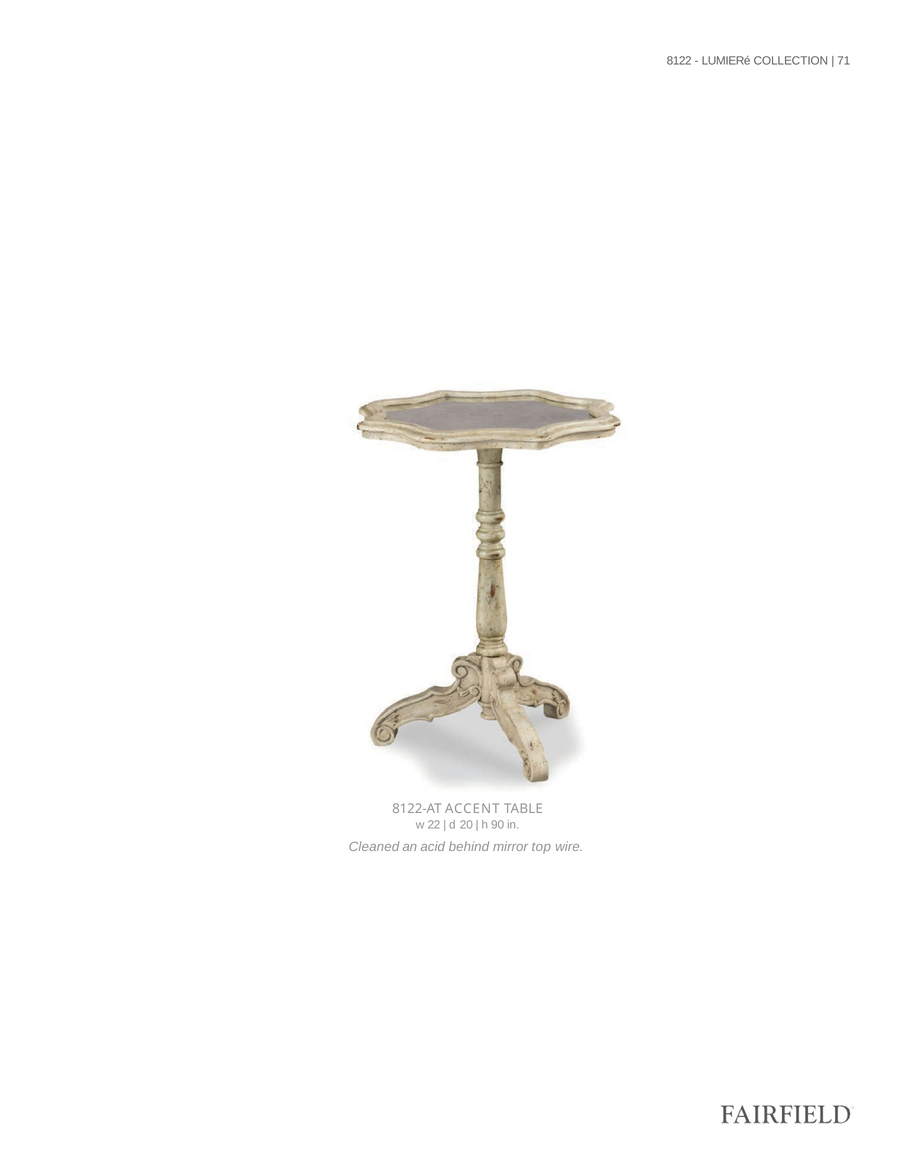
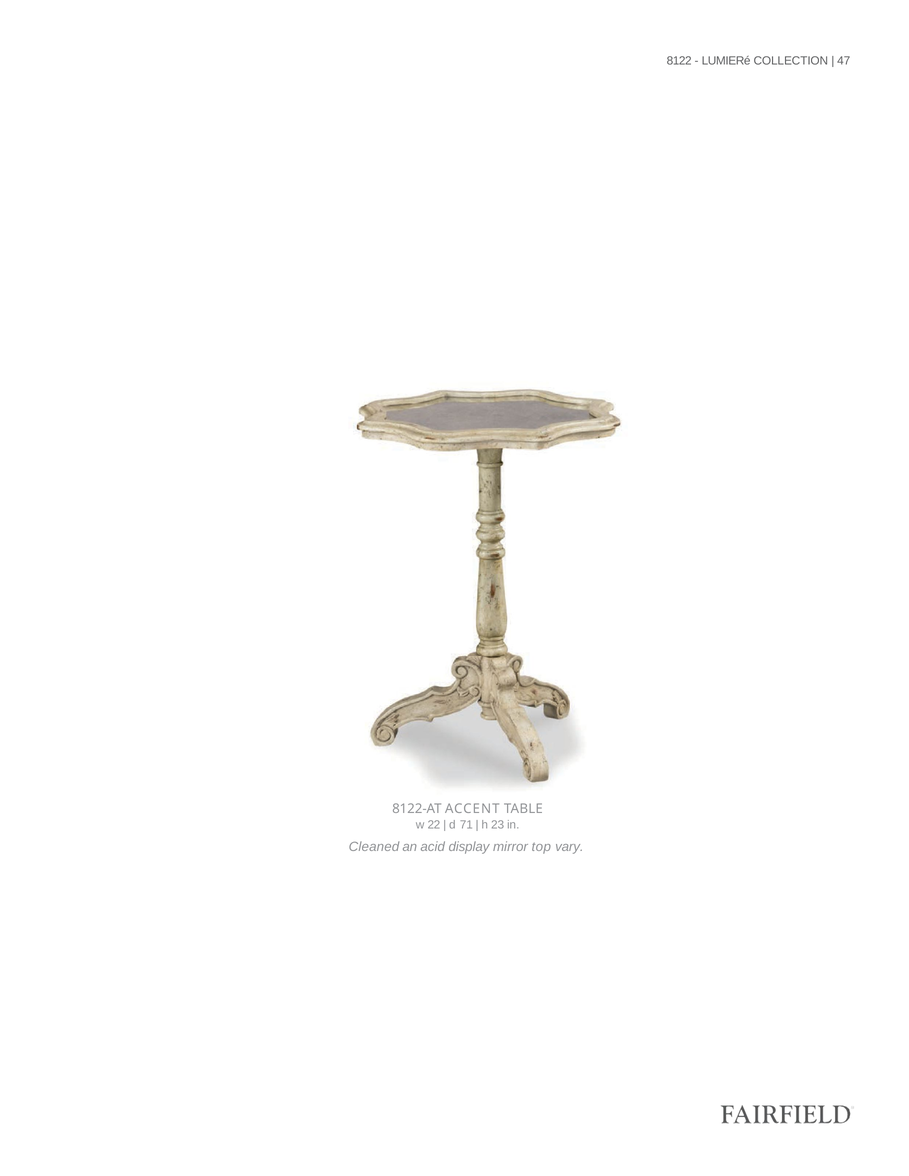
71: 71 -> 47
20: 20 -> 71
90: 90 -> 23
behind: behind -> display
wire: wire -> vary
